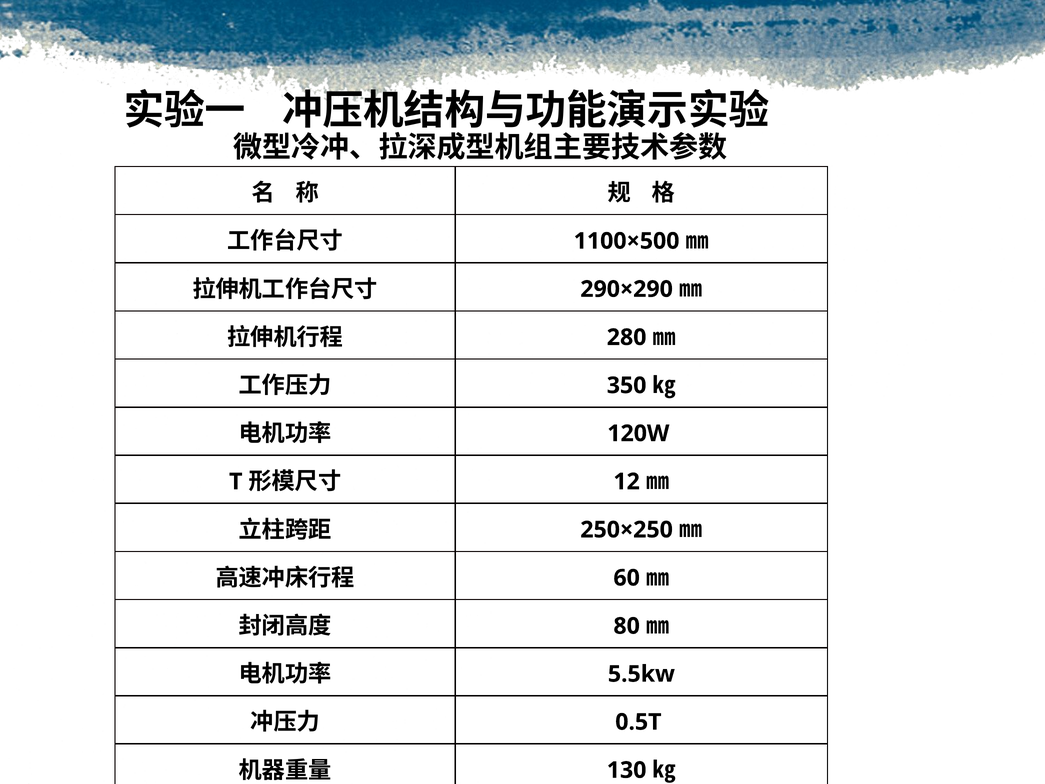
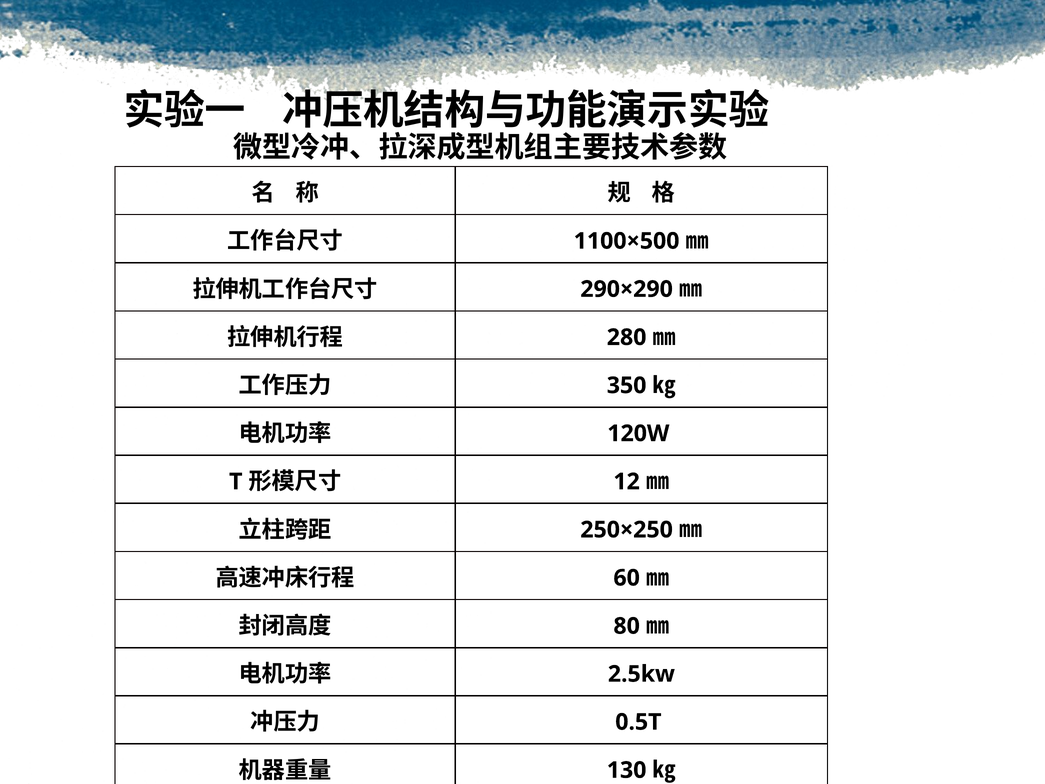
5.5kw: 5.5kw -> 2.5kw
